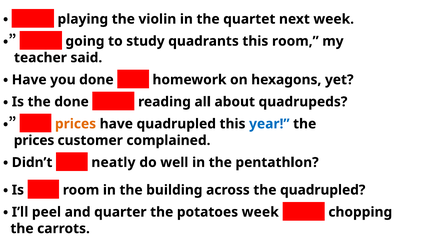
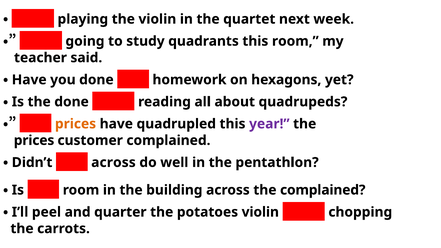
year colour: blue -> purple
your neatly: neatly -> across
the quadrupled: quadrupled -> complained
potatoes week: week -> violin
